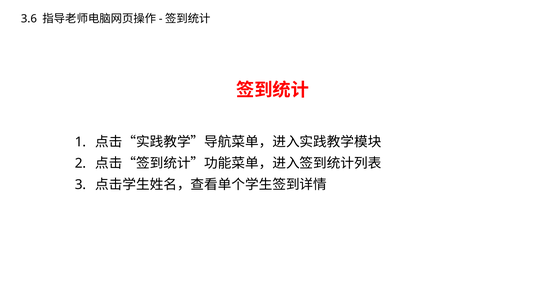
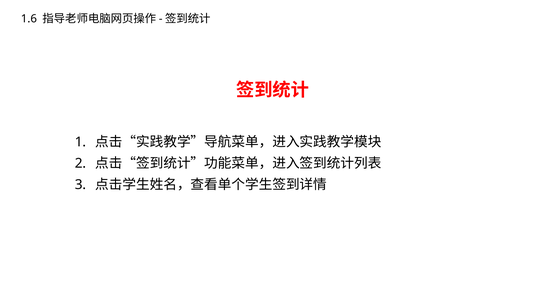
3.6: 3.6 -> 1.6
